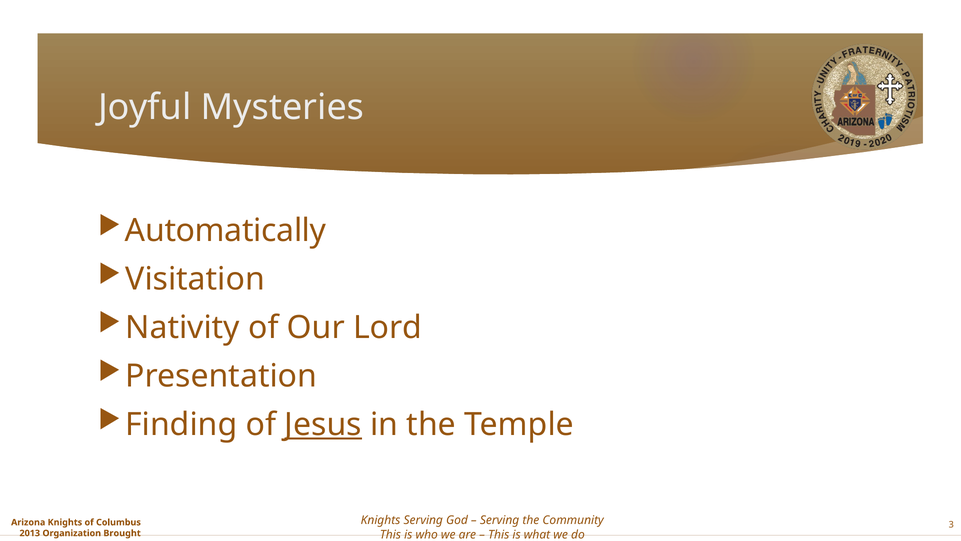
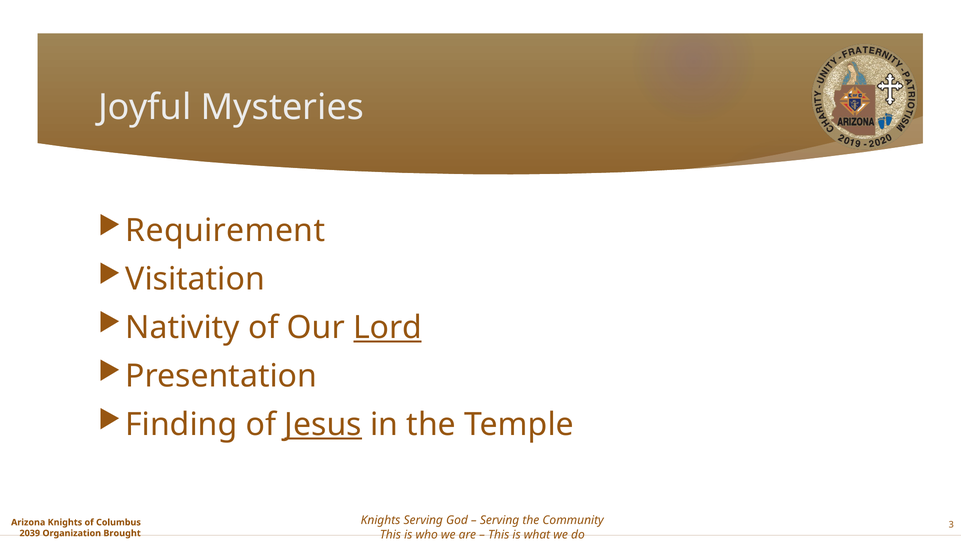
Automatically: Automatically -> Requirement
Lord underline: none -> present
2013: 2013 -> 2039
